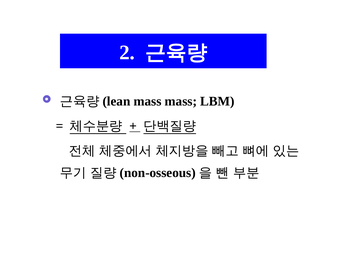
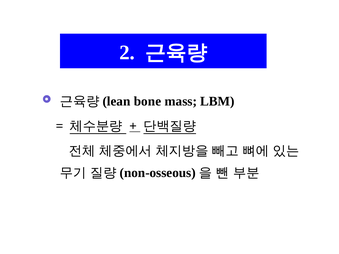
mass at (148, 101): mass -> bone
